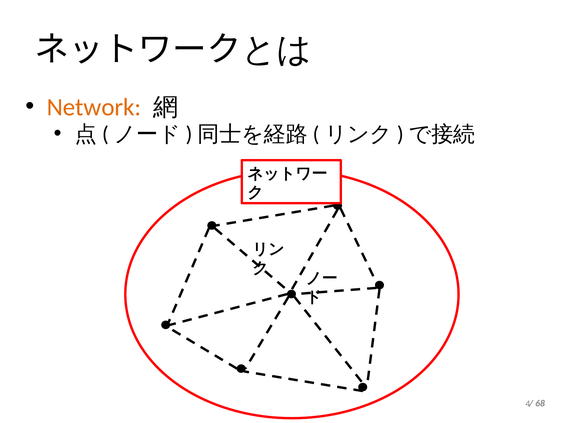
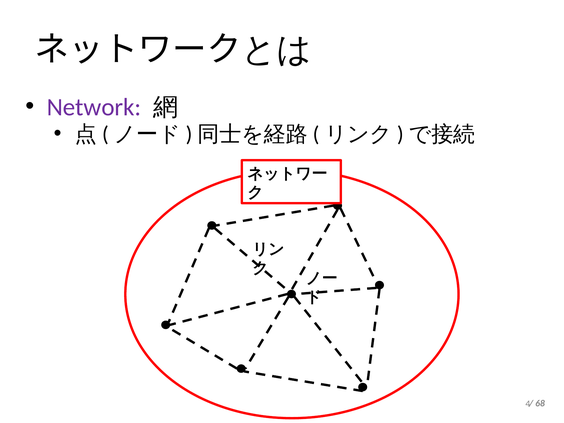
Network colour: orange -> purple
